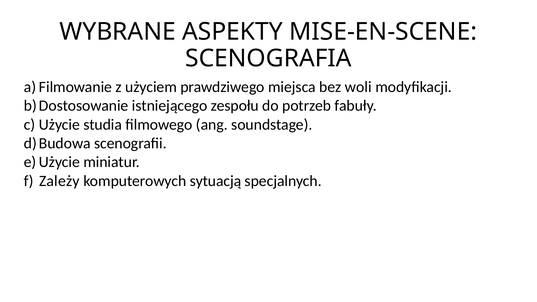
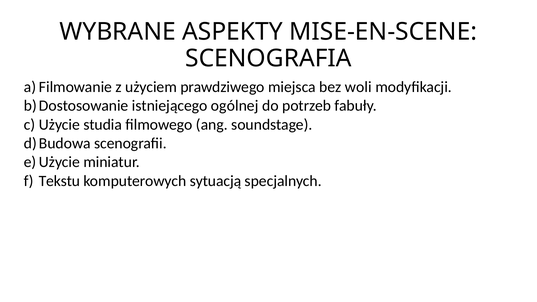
zespołu: zespołu -> ogólnej
Zależy: Zależy -> Tekstu
